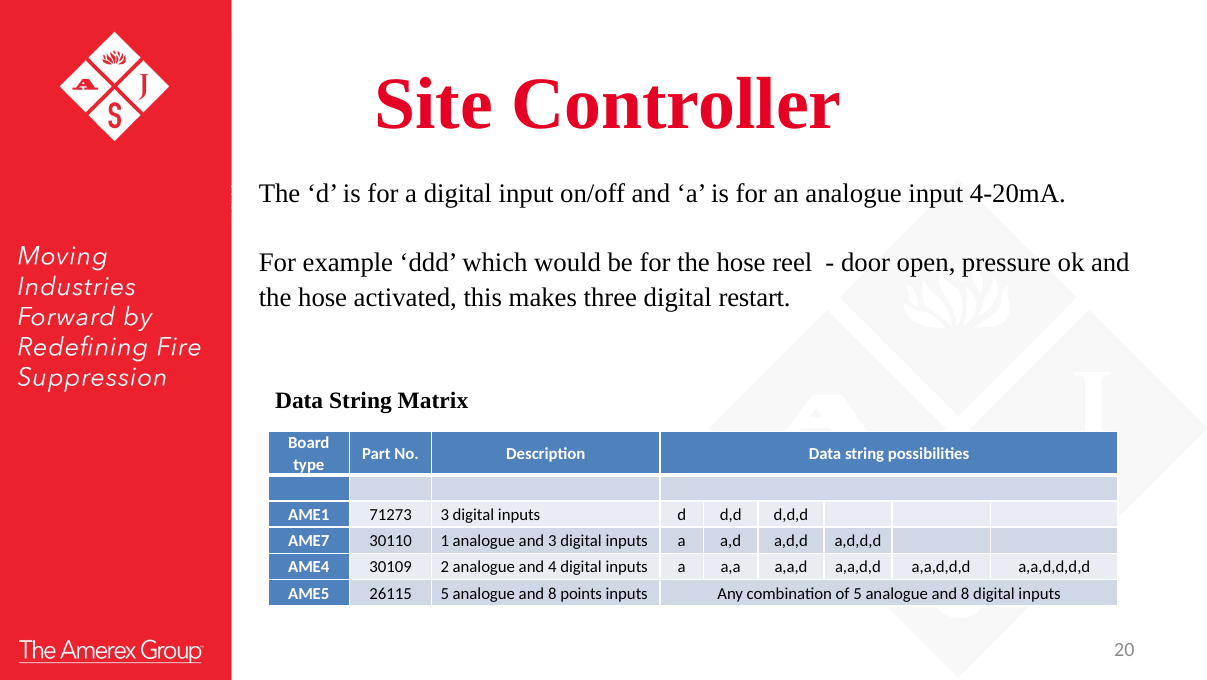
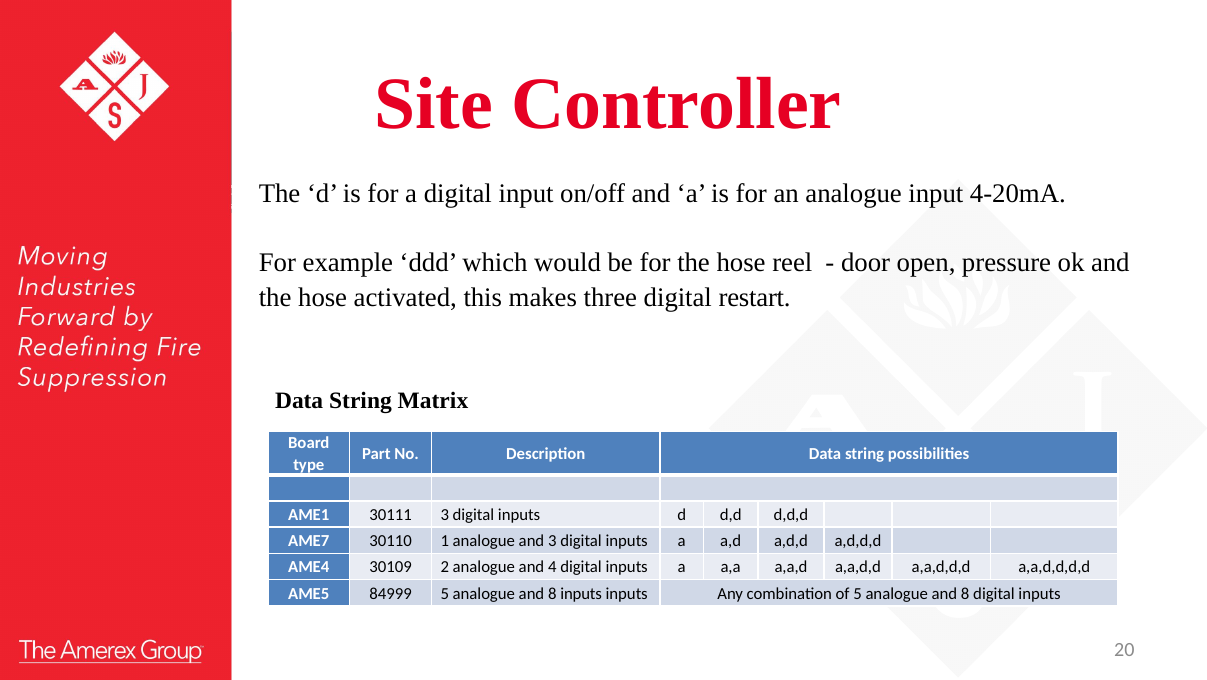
71273: 71273 -> 30111
26115: 26115 -> 84999
8 points: points -> inputs
